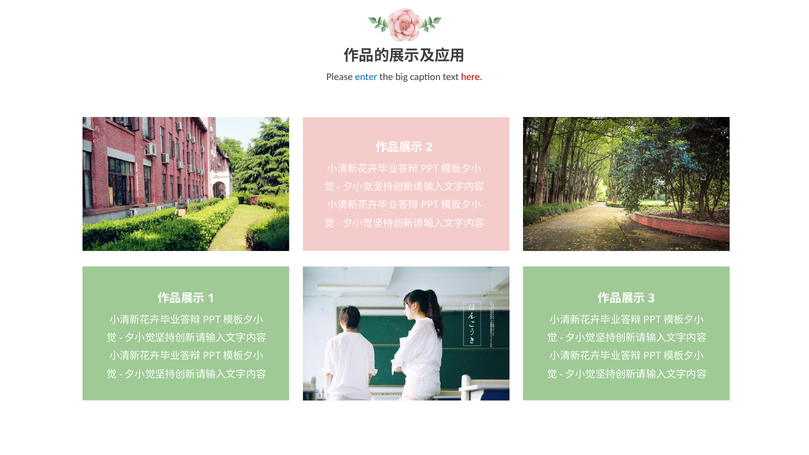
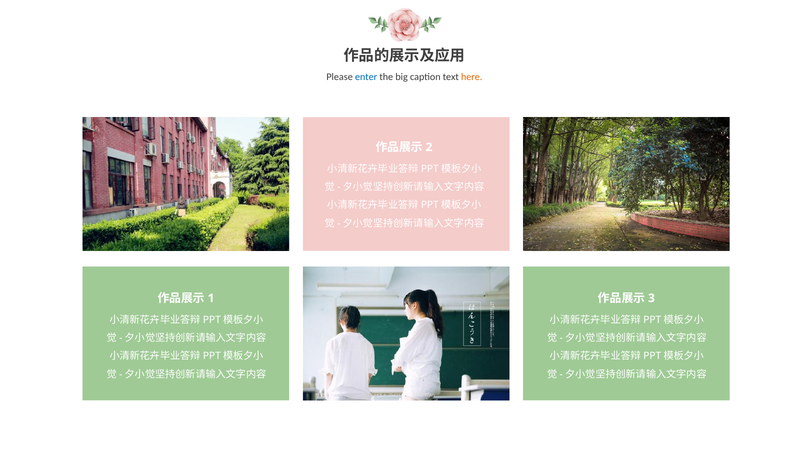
here colour: red -> orange
